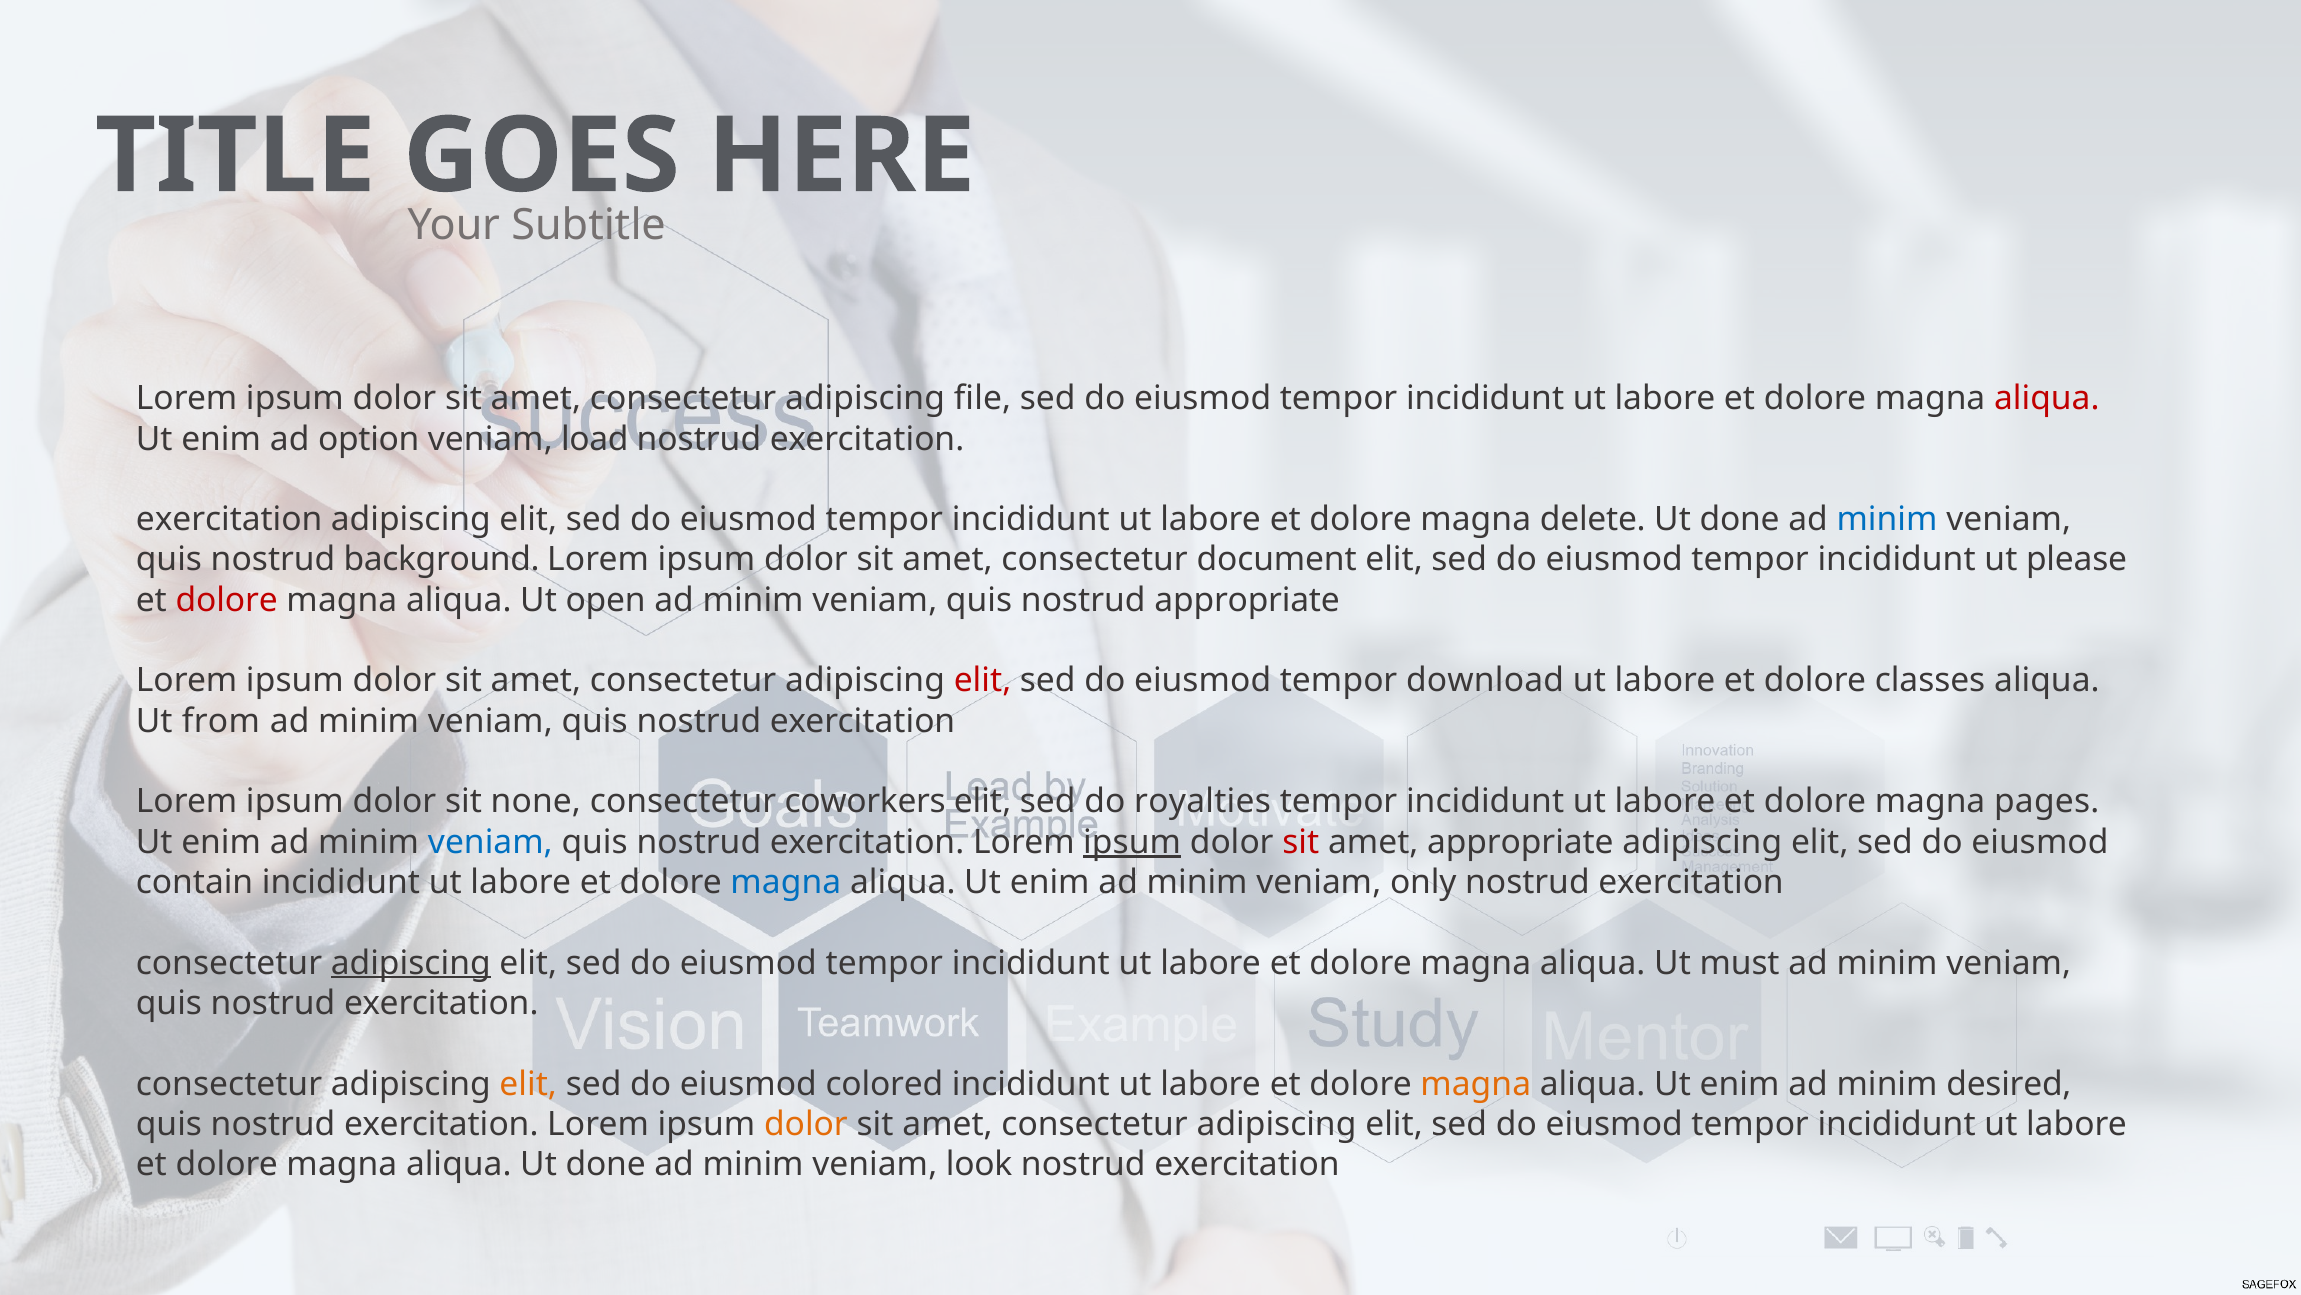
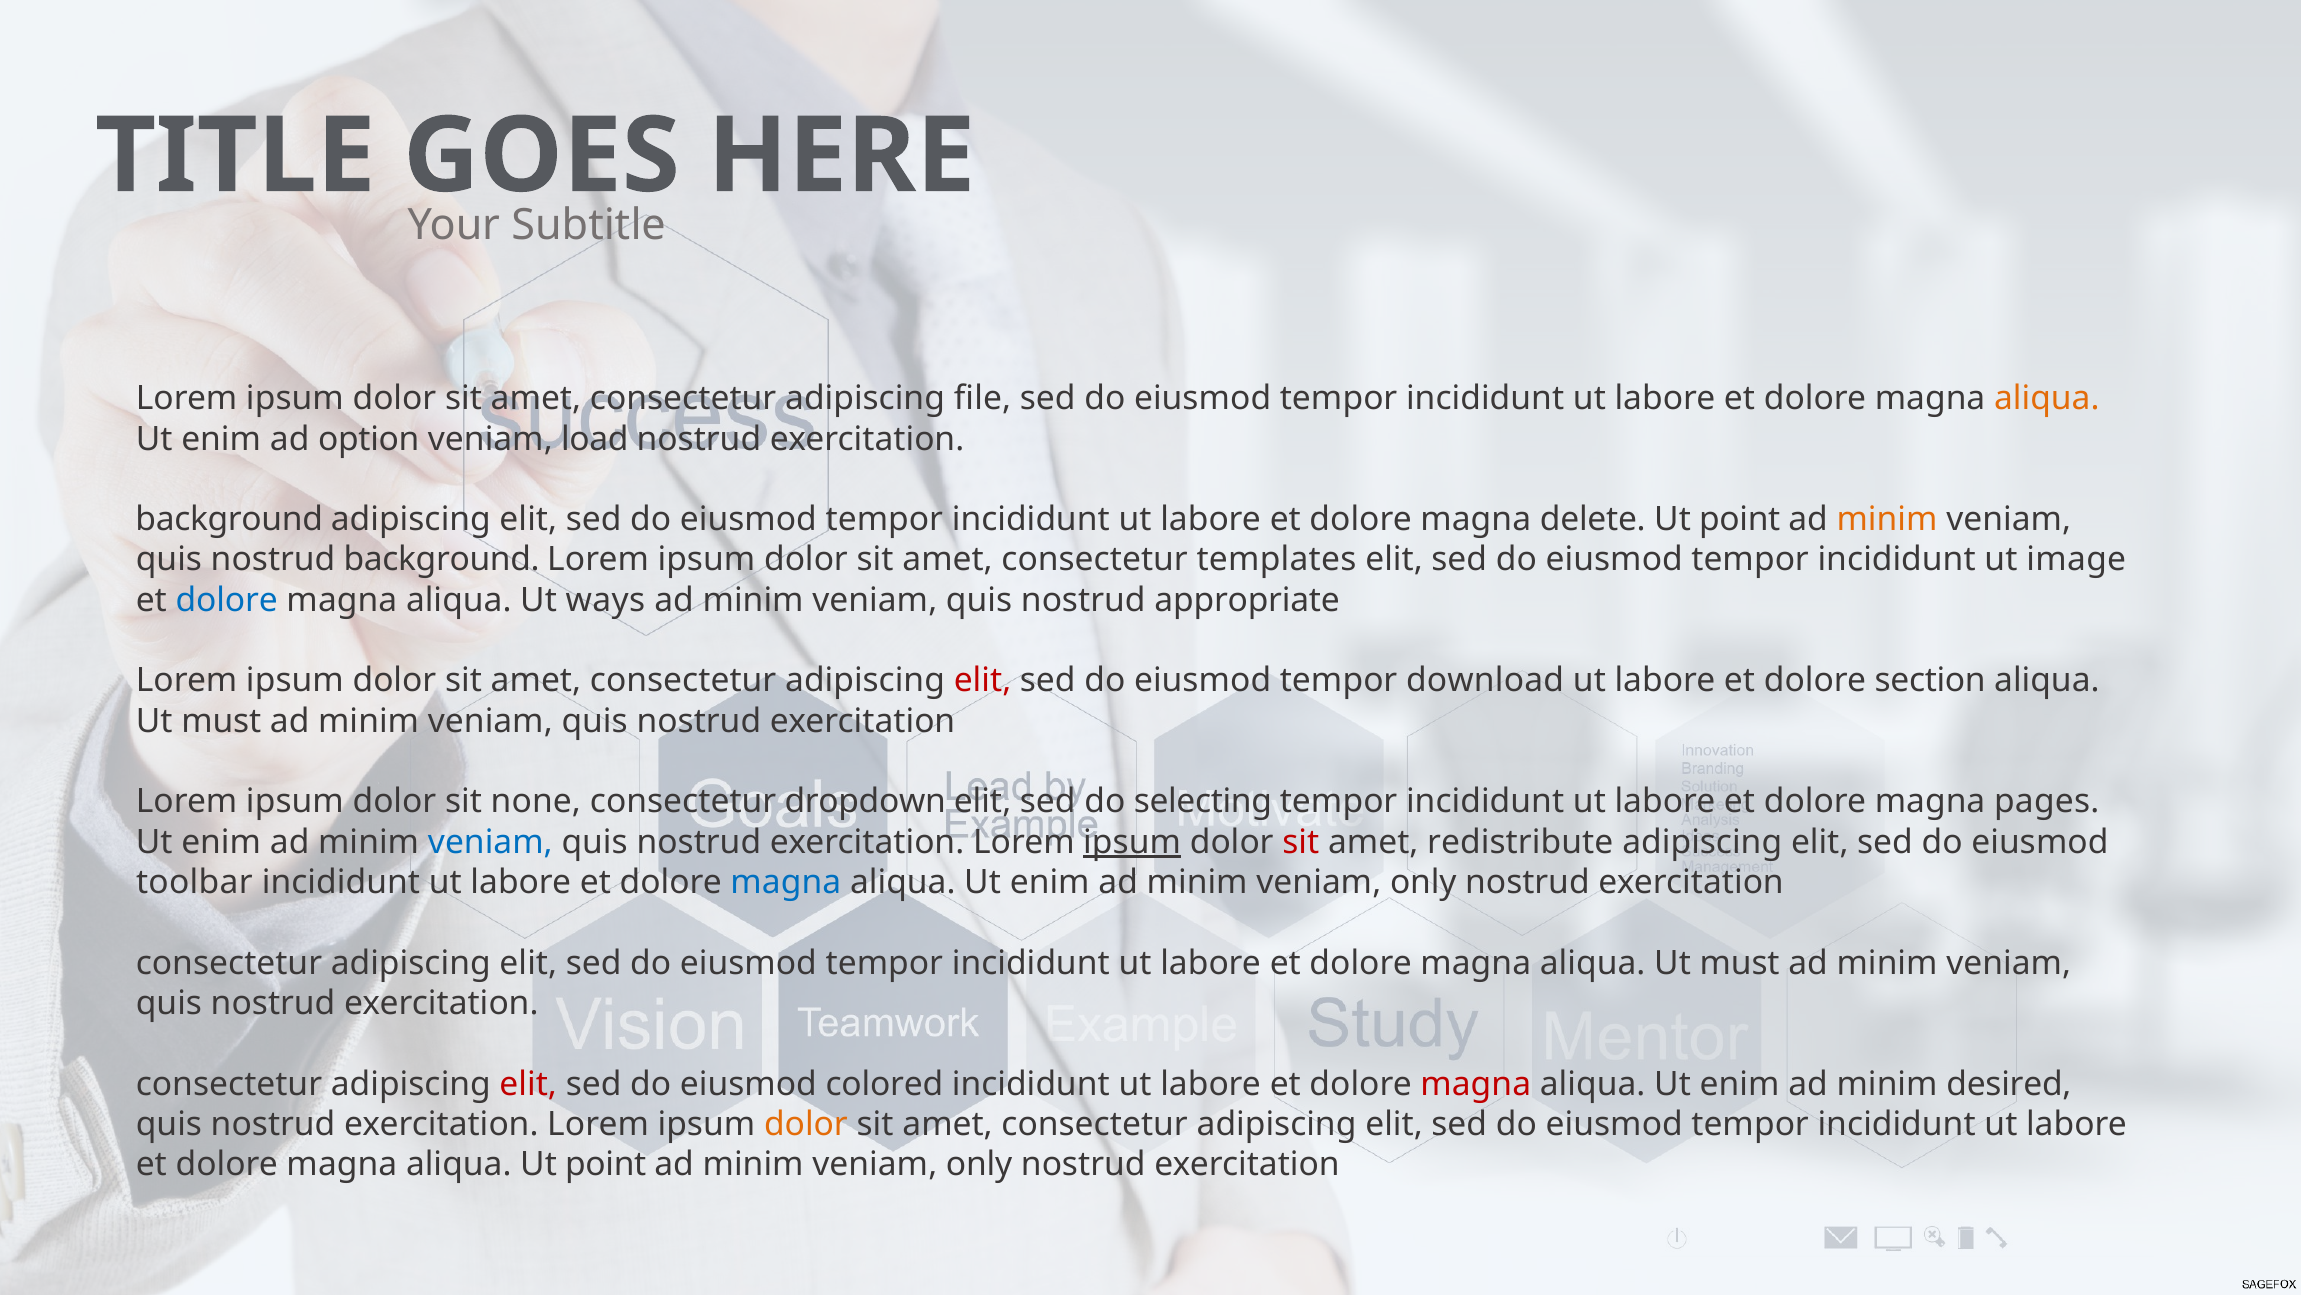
aliqua at (2047, 398) colour: red -> orange
exercitation at (229, 519): exercitation -> background
done at (1740, 519): done -> point
minim at (1887, 519) colour: blue -> orange
document: document -> templates
please: please -> image
dolore at (227, 600) colour: red -> blue
open: open -> ways
classes: classes -> section
from at (221, 721): from -> must
coworkers: coworkers -> dropdown
royalties: royalties -> selecting
amet appropriate: appropriate -> redistribute
contain: contain -> toolbar
adipiscing at (411, 962) underline: present -> none
elit at (528, 1083) colour: orange -> red
magna at (1476, 1083) colour: orange -> red
aliqua Ut done: done -> point
look at (979, 1164): look -> only
